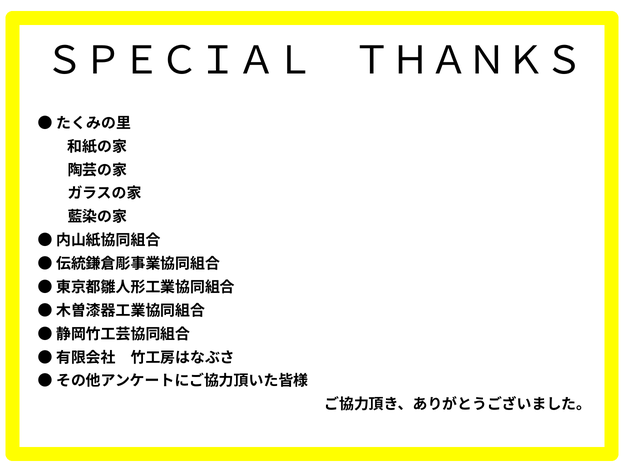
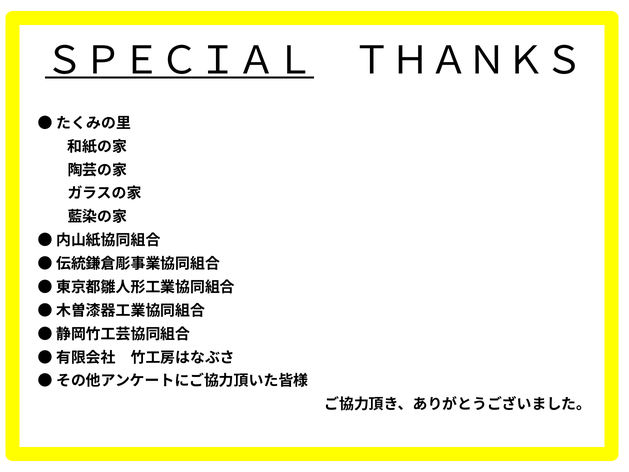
ＳＰＥＣＩＡＬ underline: none -> present
